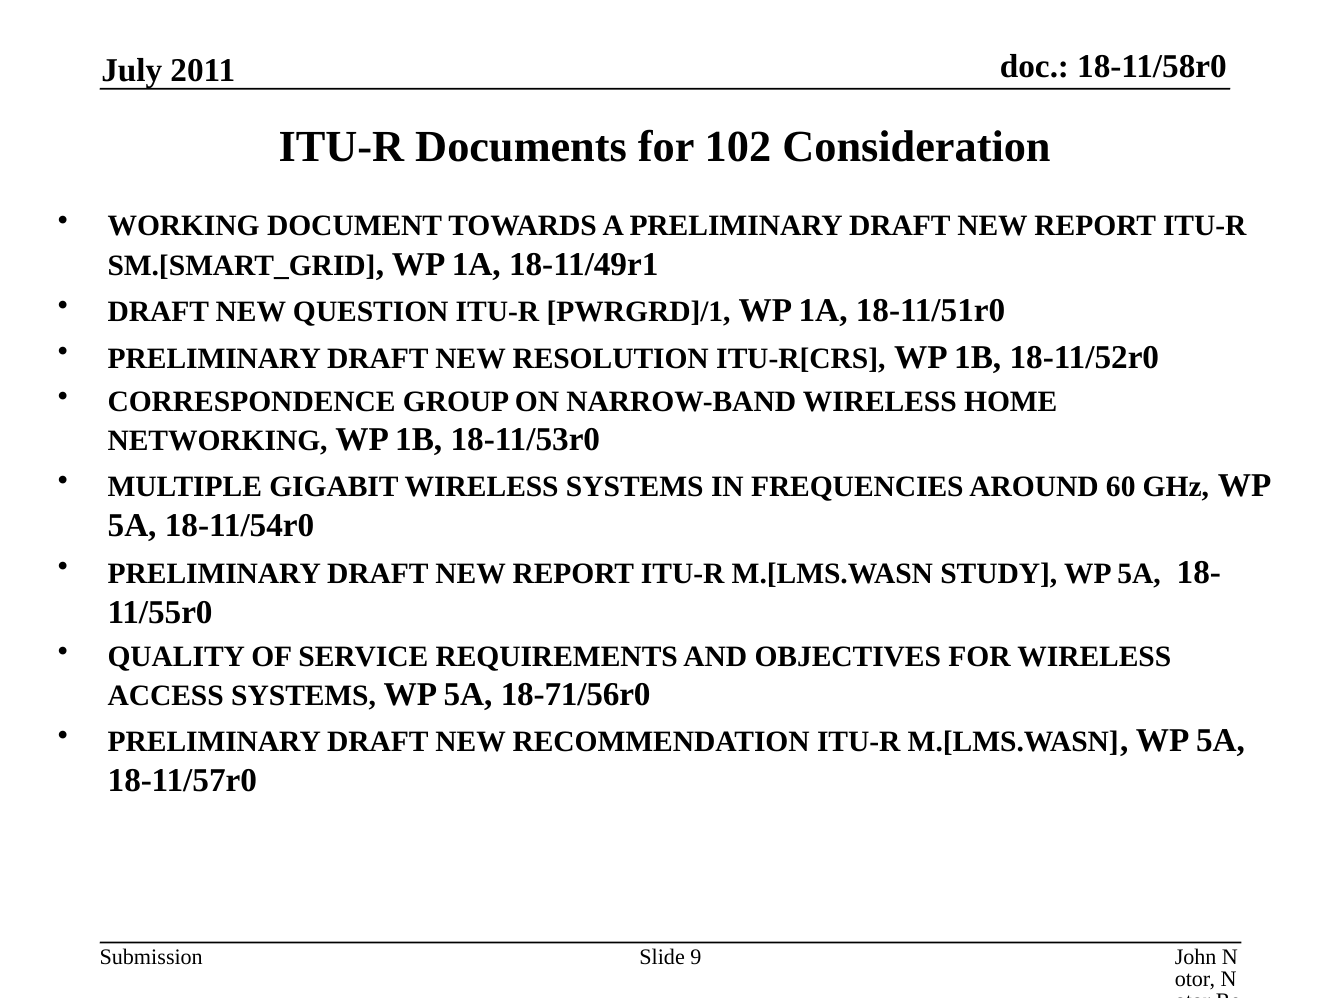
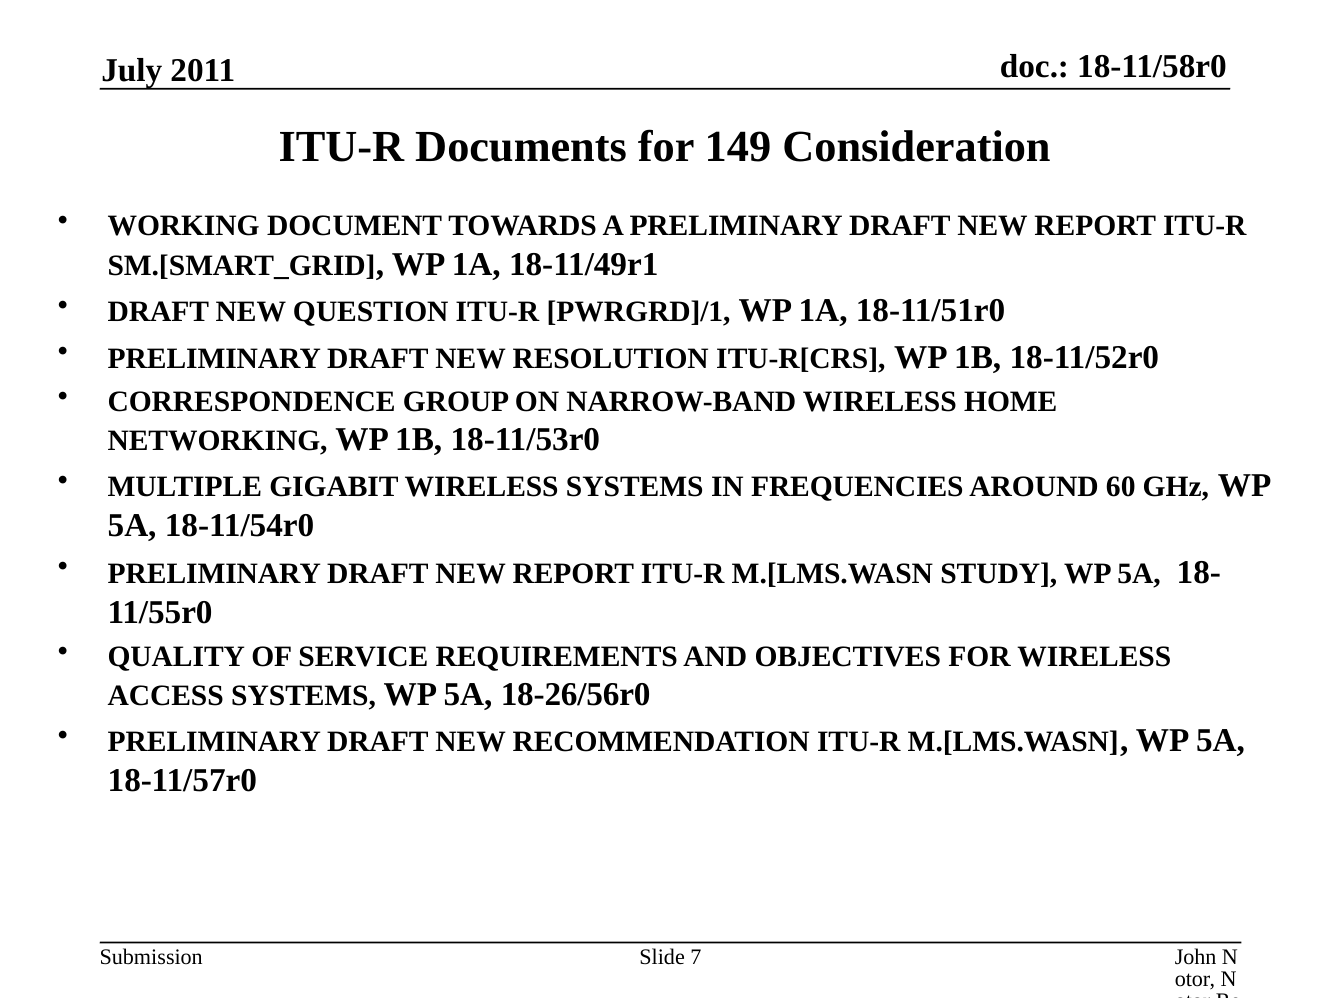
102: 102 -> 149
18-71/56r0: 18-71/56r0 -> 18-26/56r0
9: 9 -> 7
